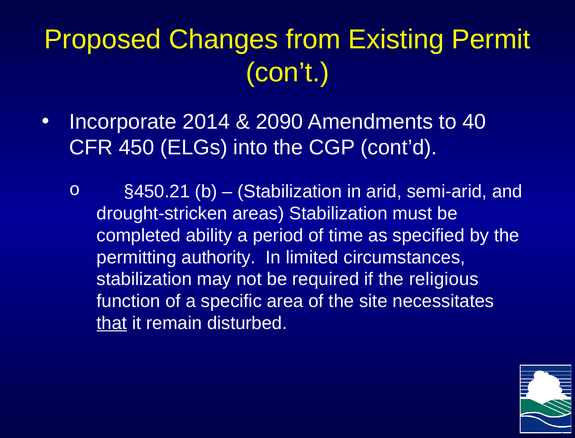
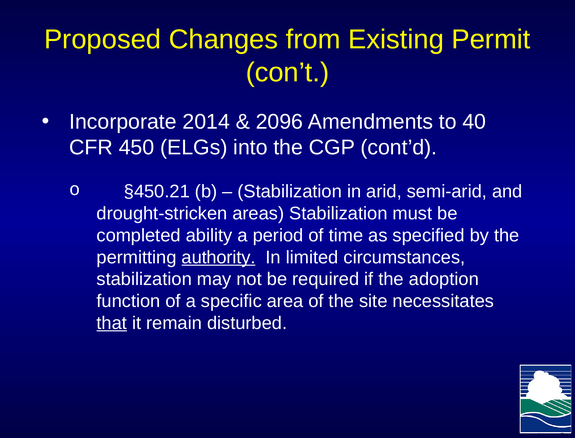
2090: 2090 -> 2096
authority underline: none -> present
religious: religious -> adoption
